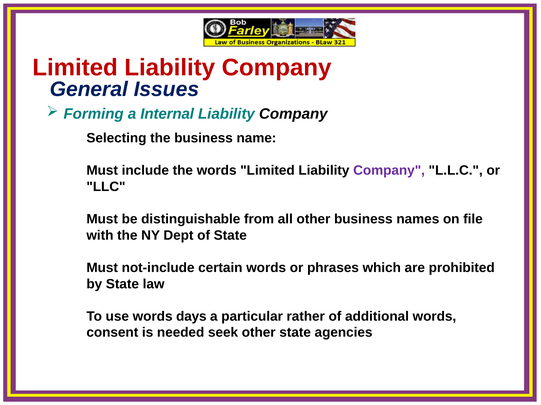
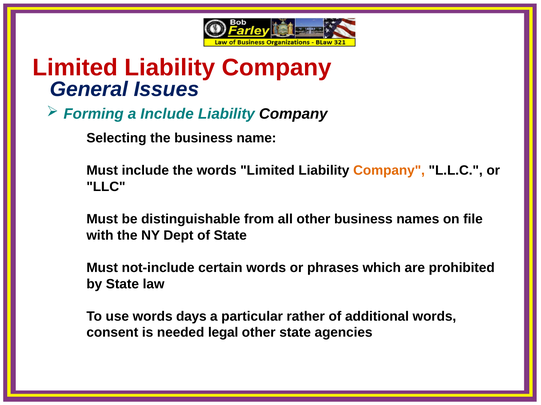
a Internal: Internal -> Include
Company at (389, 171) colour: purple -> orange
seek: seek -> legal
